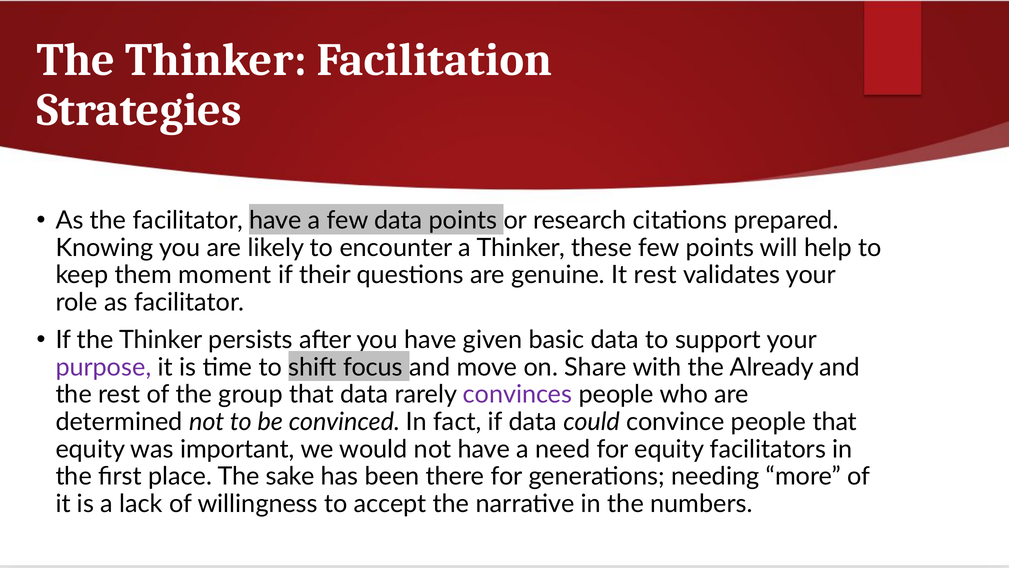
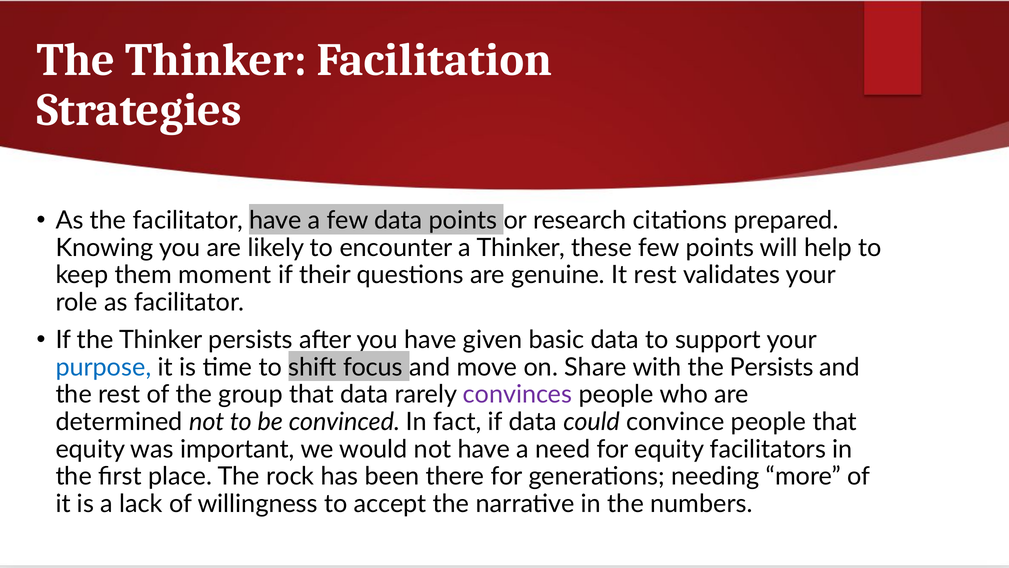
purpose colour: purple -> blue
the Already: Already -> Persists
sake: sake -> rock
